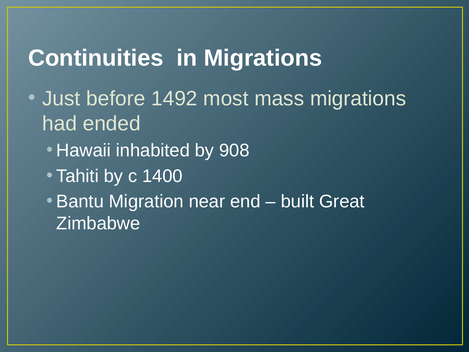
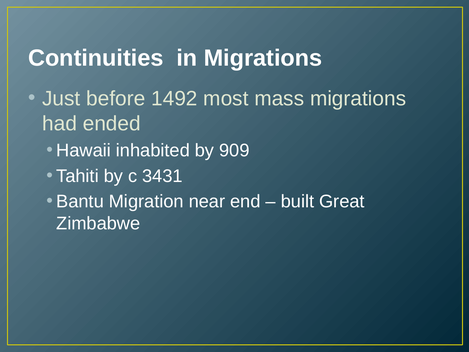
908: 908 -> 909
1400: 1400 -> 3431
